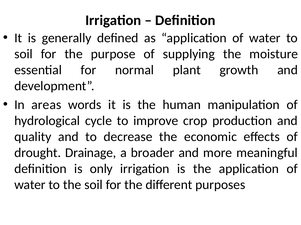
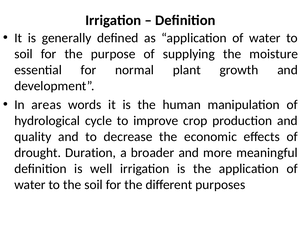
Drainage: Drainage -> Duration
only: only -> well
